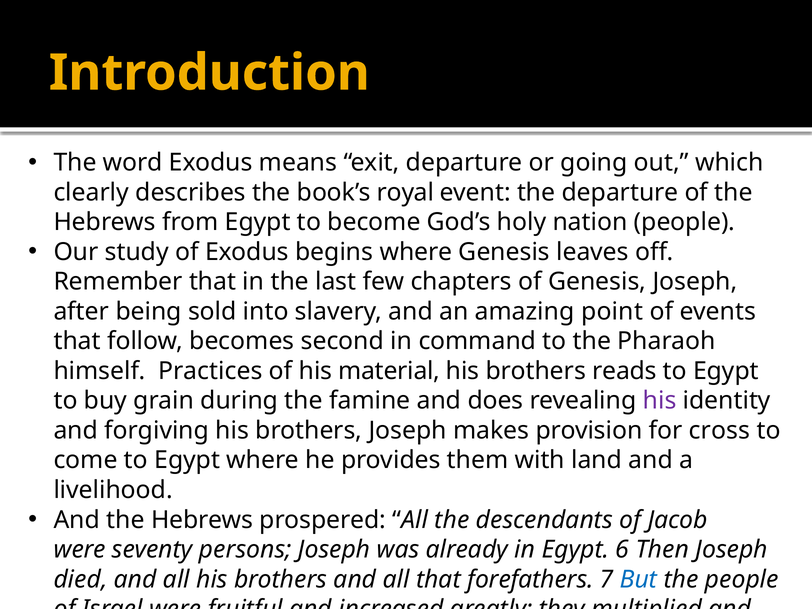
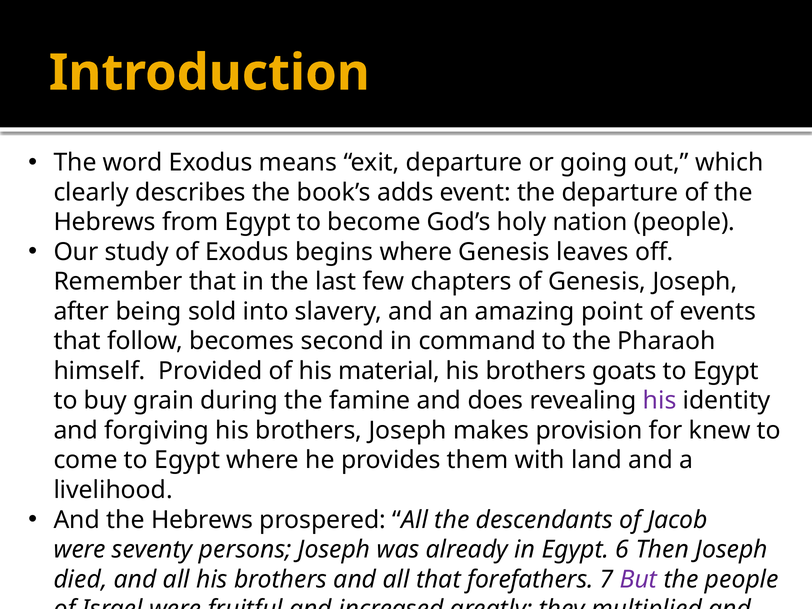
royal: royal -> adds
Practices: Practices -> Provided
reads: reads -> goats
cross: cross -> knew
But colour: blue -> purple
